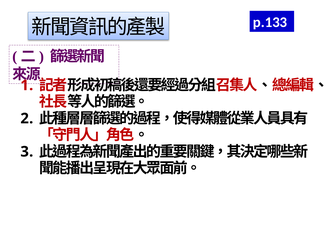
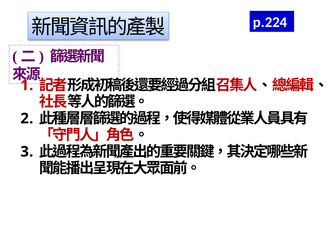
p.133: p.133 -> p.224
